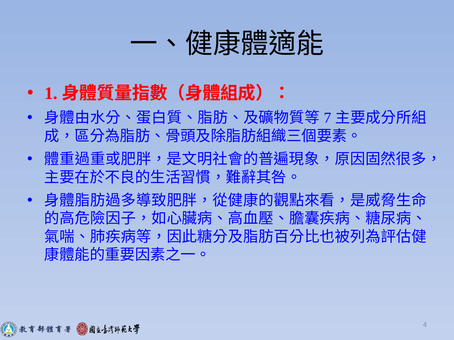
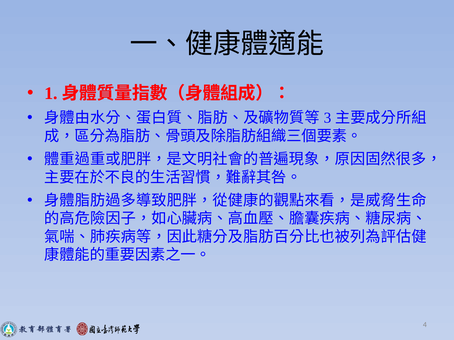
7: 7 -> 3
